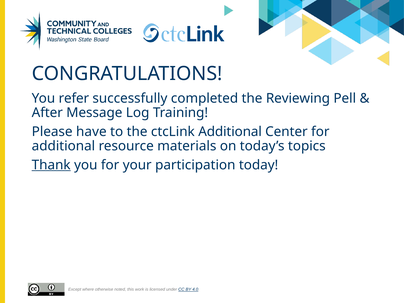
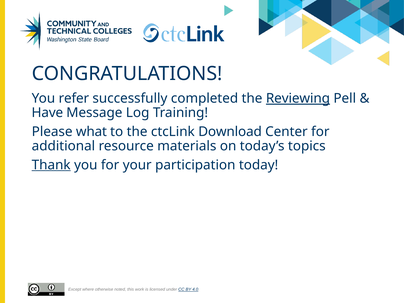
Reviewing underline: none -> present
After: After -> Have
have: have -> what
ctcLink Additional: Additional -> Download
